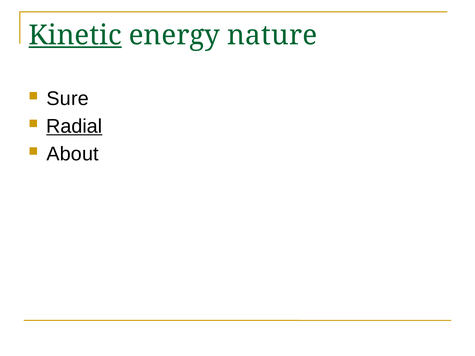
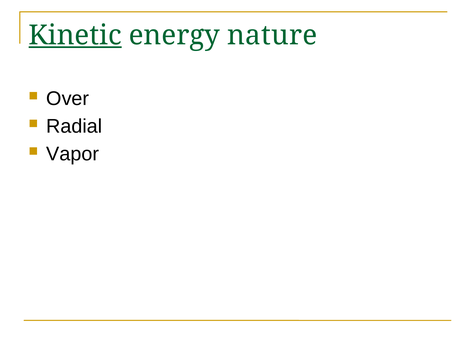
Sure: Sure -> Over
Radial underline: present -> none
About: About -> Vapor
